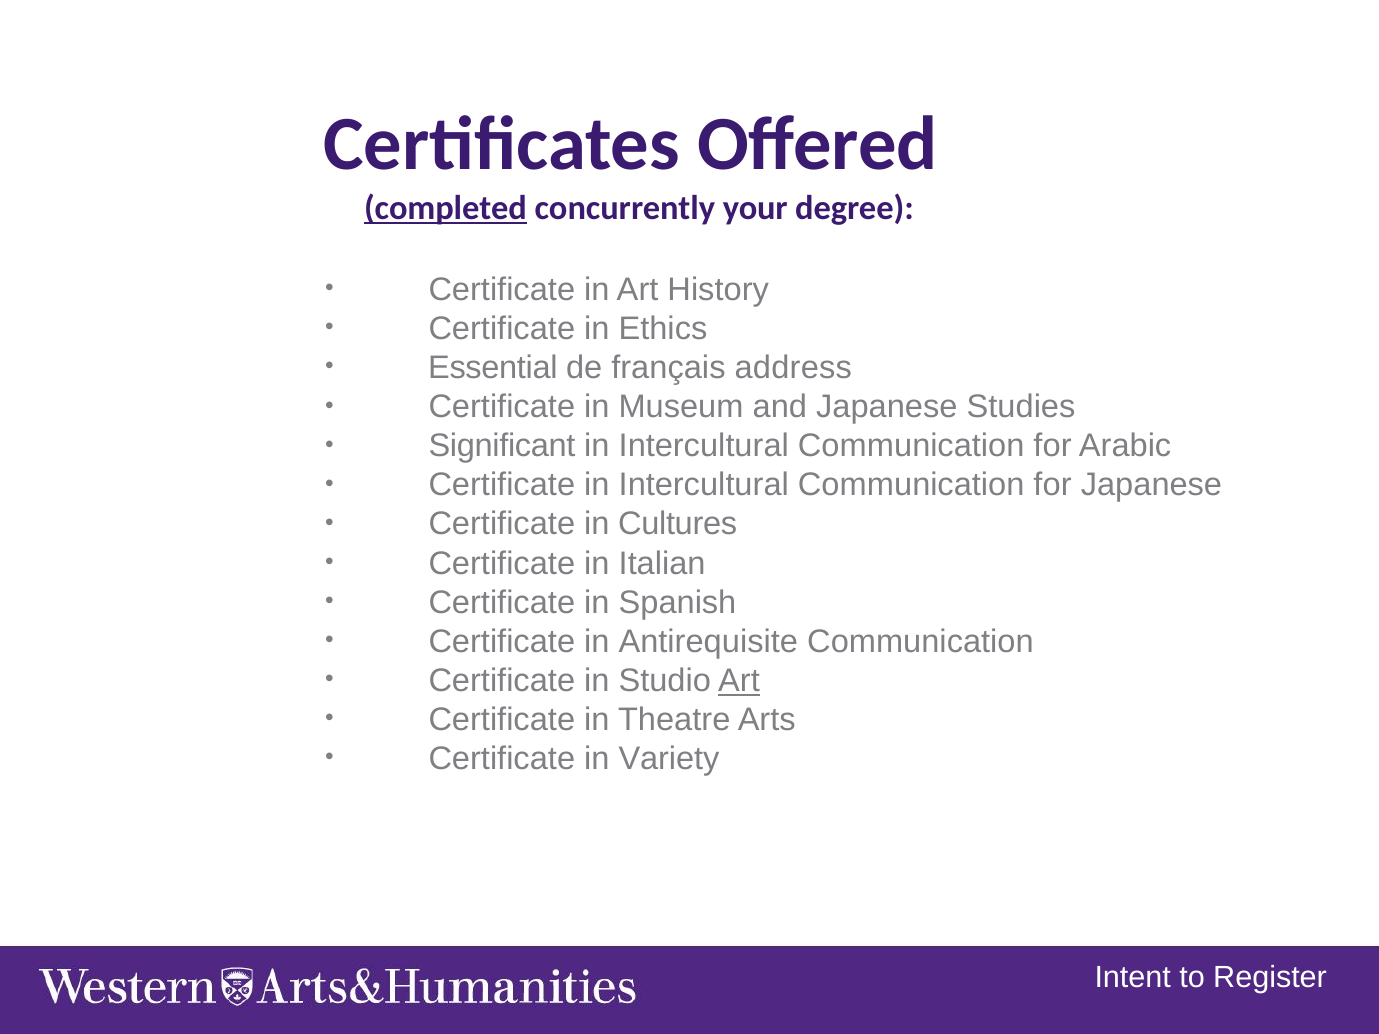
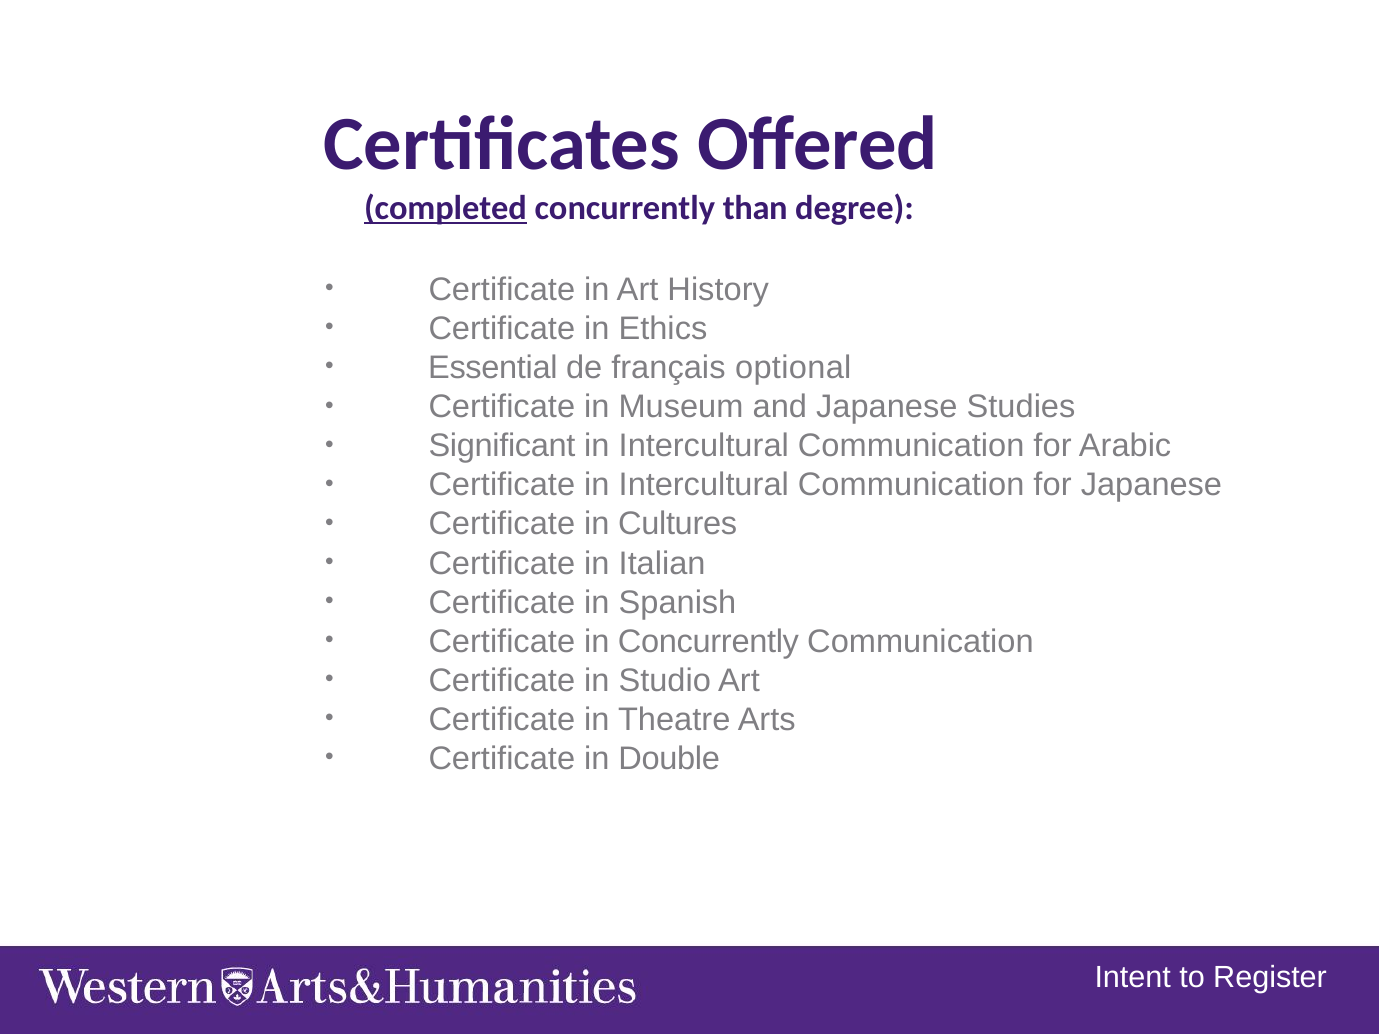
your: your -> than
address: address -> optional
in Antirequisite: Antirequisite -> Concurrently
Art at (739, 681) underline: present -> none
Variety: Variety -> Double
